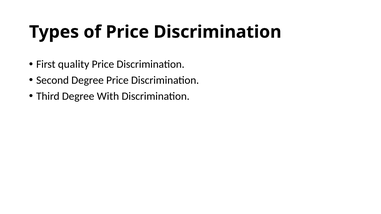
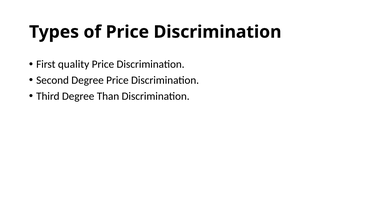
With: With -> Than
